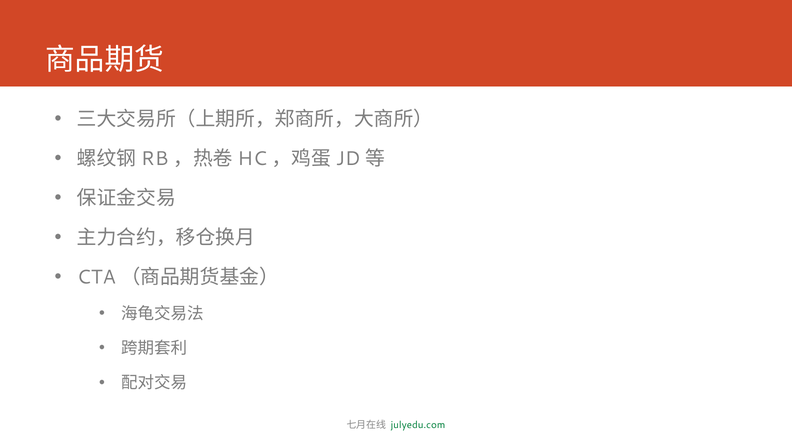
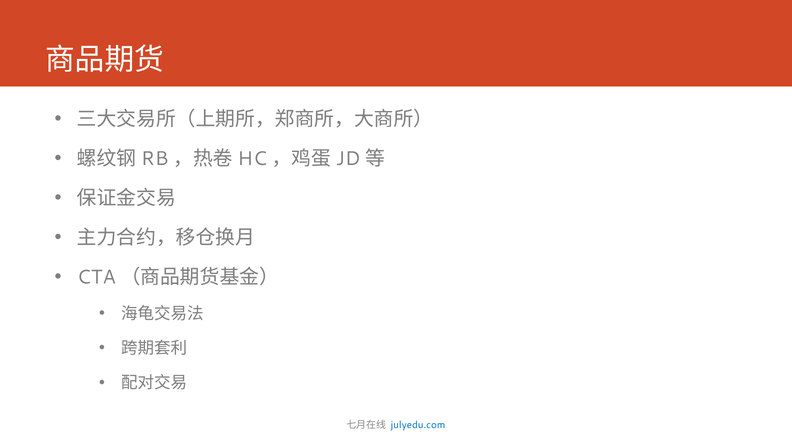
julyedu.com colour: green -> blue
